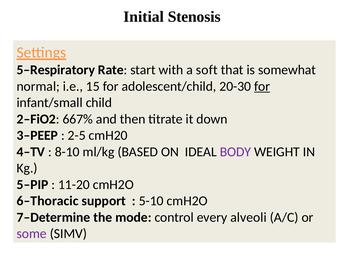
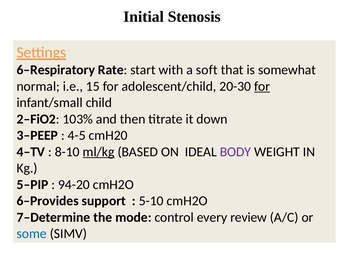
5–Respiratory: 5–Respiratory -> 6–Respiratory
667%: 667% -> 103%
2-5: 2-5 -> 4-5
ml/kg underline: none -> present
11-20: 11-20 -> 94-20
6–Thoracic: 6–Thoracic -> 6–Provides
alveoli: alveoli -> review
some colour: purple -> blue
